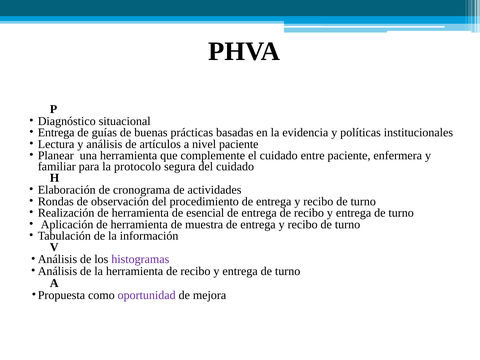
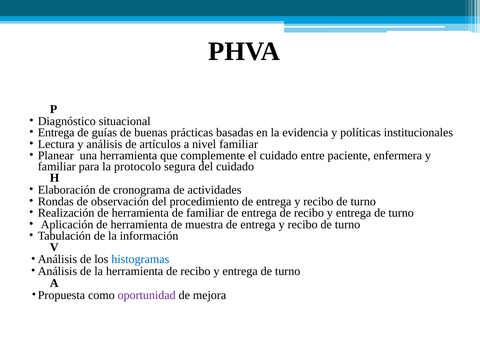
nivel paciente: paciente -> familiar
de esencial: esencial -> familiar
histogramas colour: purple -> blue
